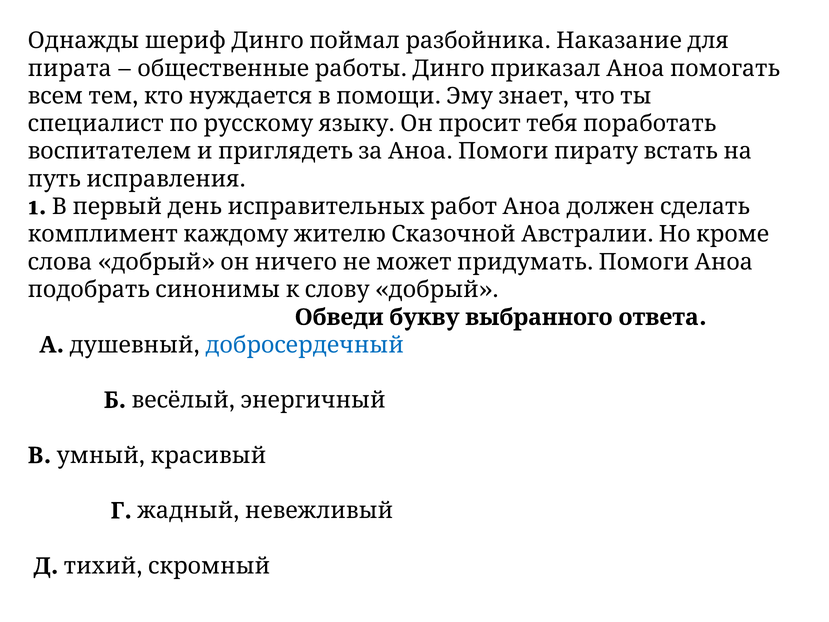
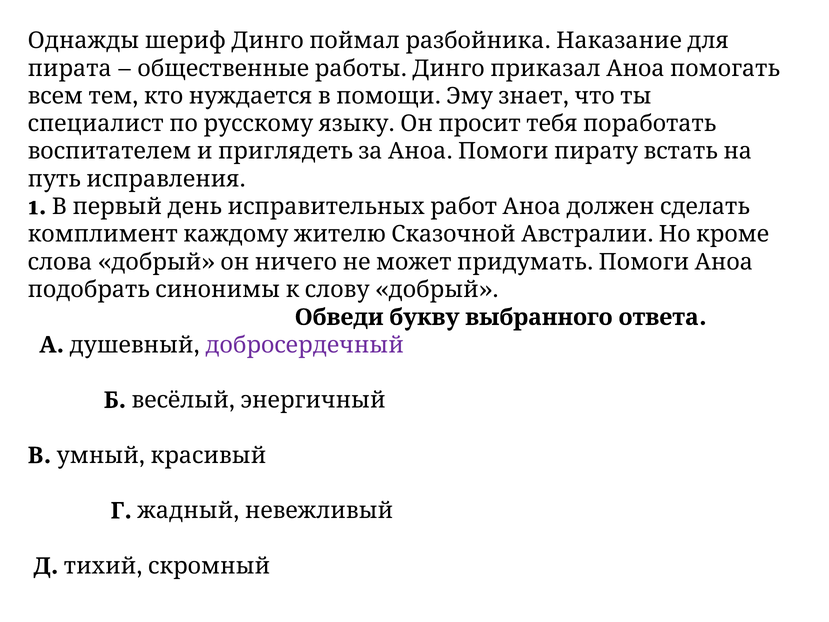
добросердечный colour: blue -> purple
